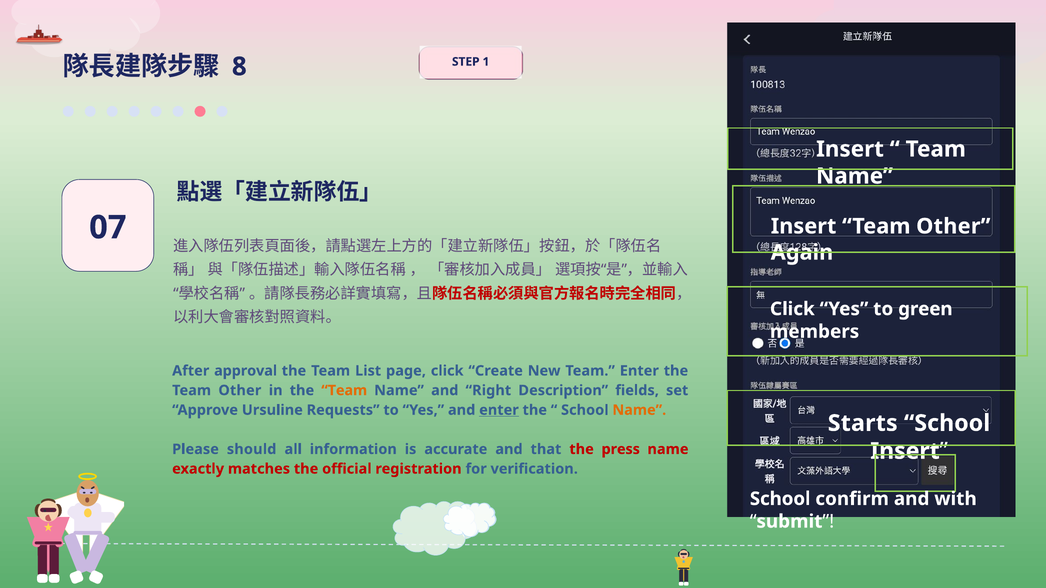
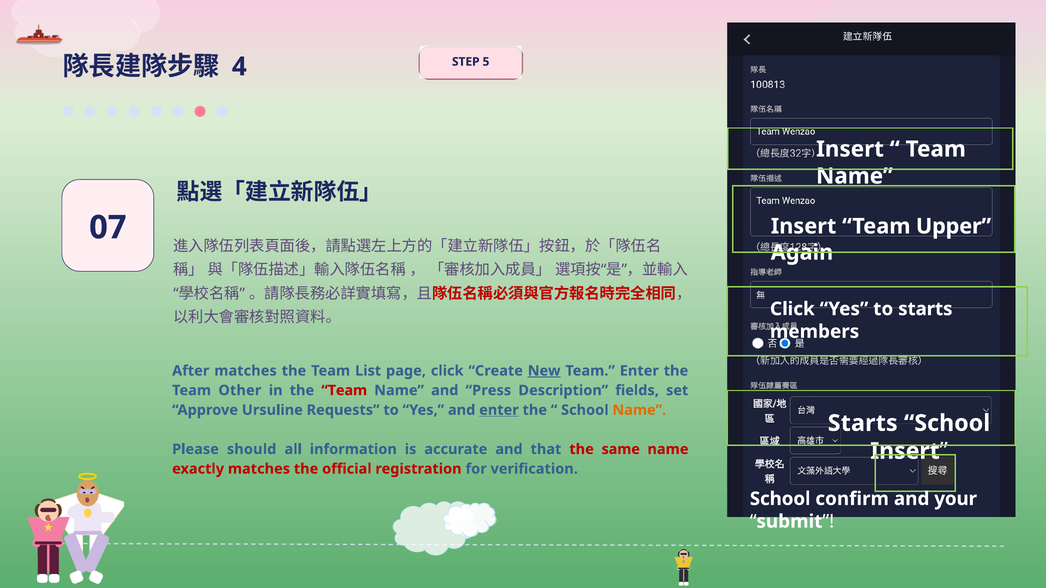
8: 8 -> 4
1: 1 -> 5
Insert Team Other: Other -> Upper
to green: green -> starts
After approval: approval -> matches
New underline: none -> present
Team at (344, 391) colour: orange -> red
Right: Right -> Press
press: press -> same
with: with -> your
